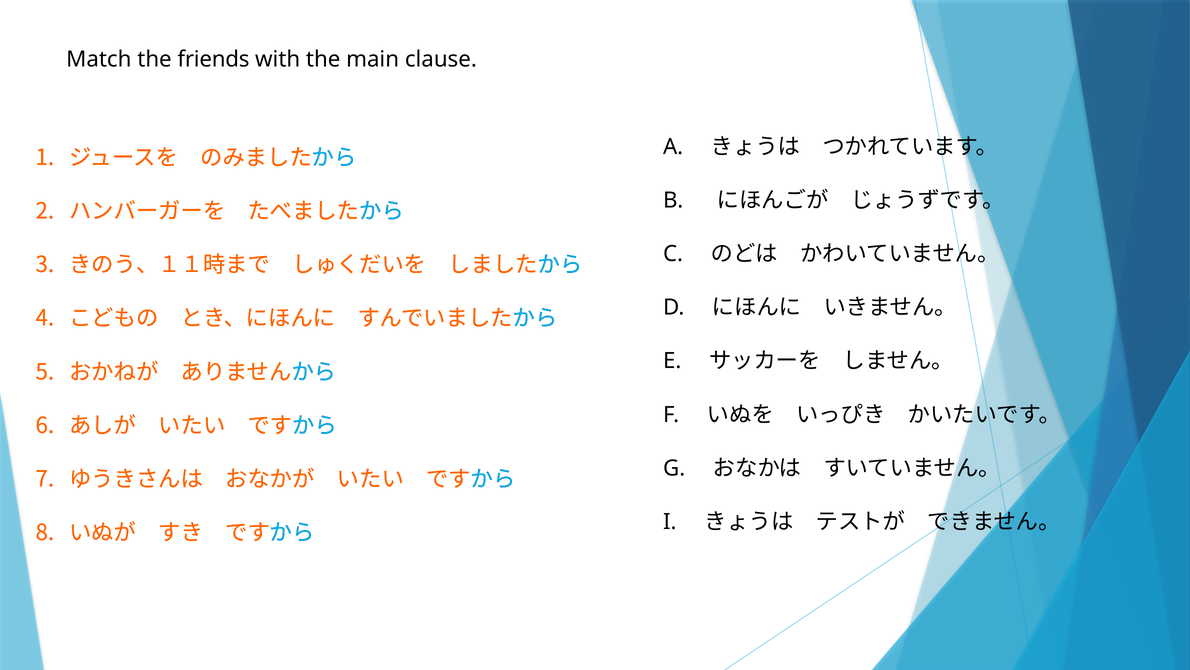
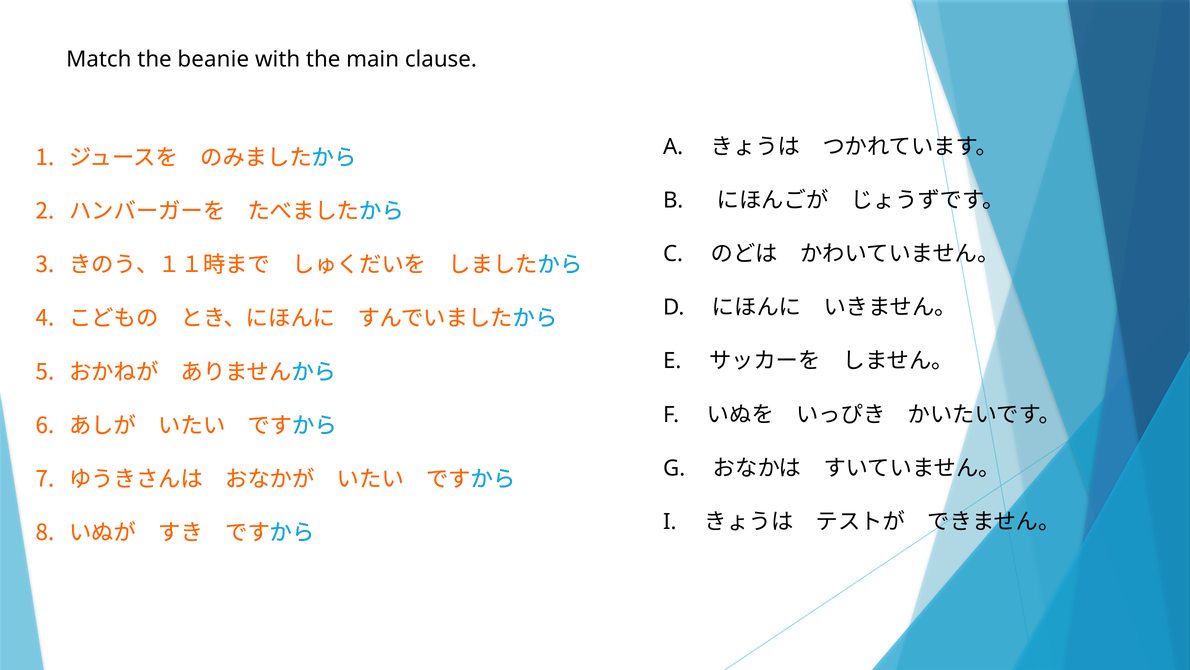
friends: friends -> beanie
